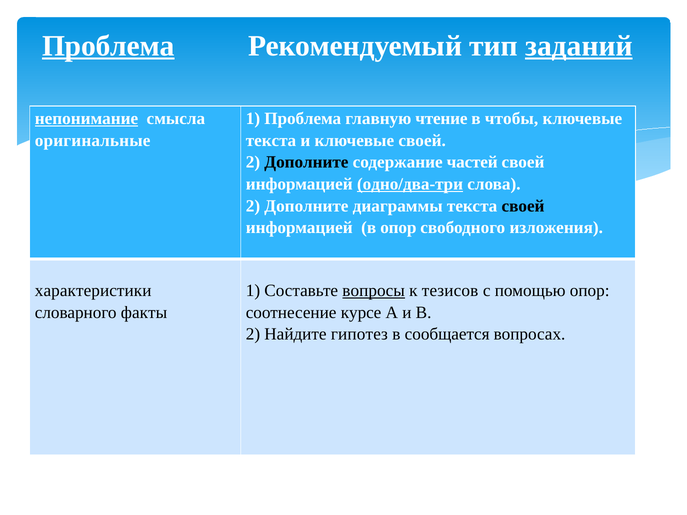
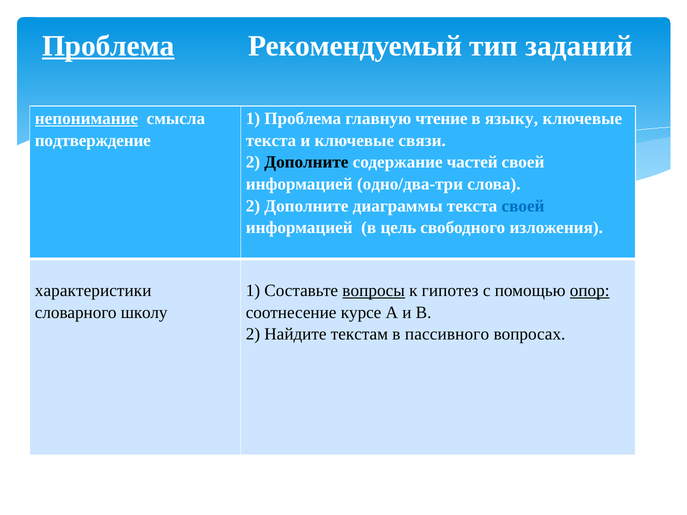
заданий underline: present -> none
чтобы: чтобы -> языку
оригинальные: оригинальные -> подтверждение
ключевые своей: своей -> связи
одно/два-три underline: present -> none
своей at (523, 206) colour: black -> blue
в опор: опор -> цель
тезисов: тезисов -> гипотез
опор at (590, 291) underline: none -> present
факты: факты -> школу
гипотез: гипотез -> текстам
сообщается: сообщается -> пассивного
